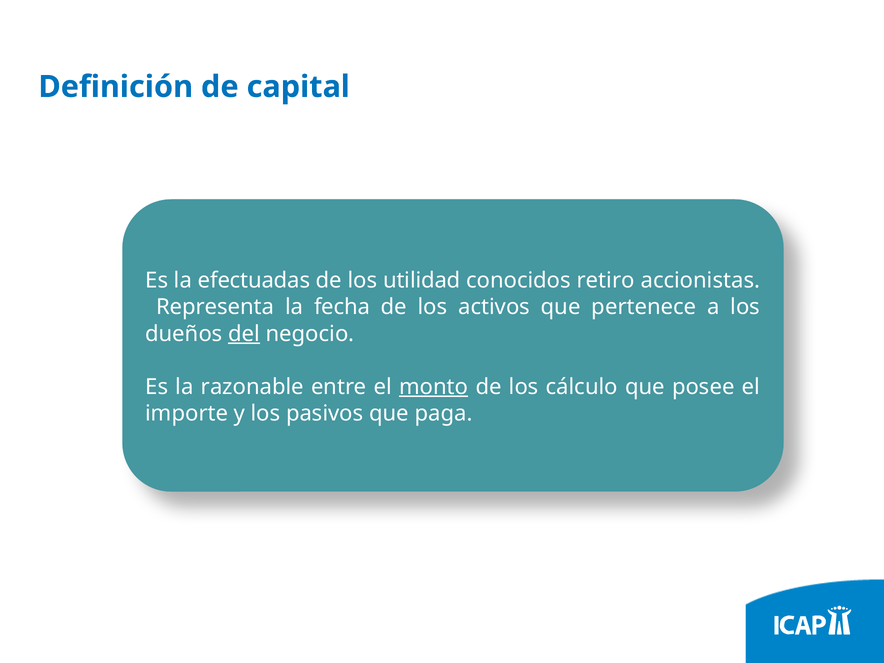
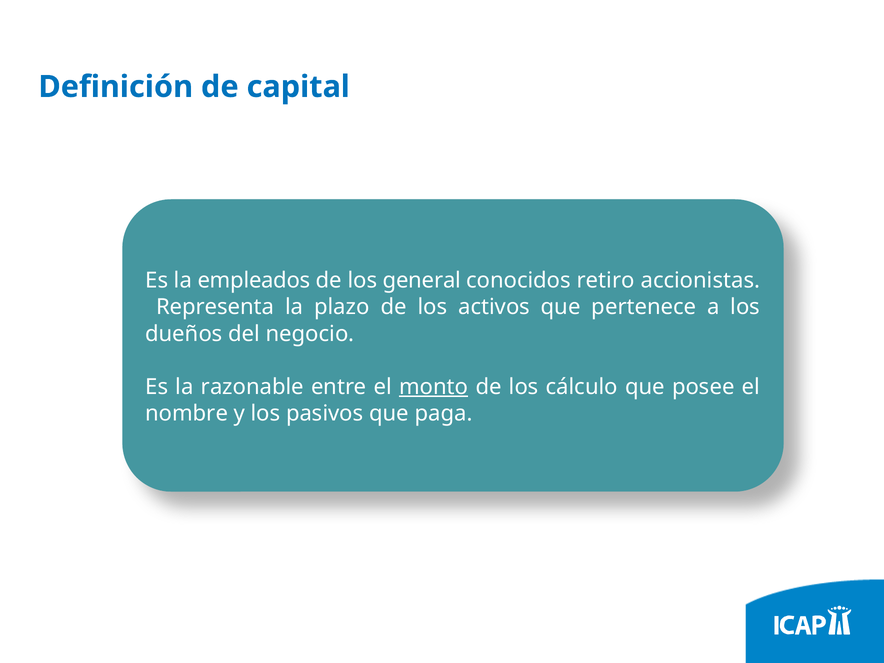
efectuadas: efectuadas -> empleados
utilidad: utilidad -> general
fecha: fecha -> plazo
del underline: present -> none
importe: importe -> nombre
